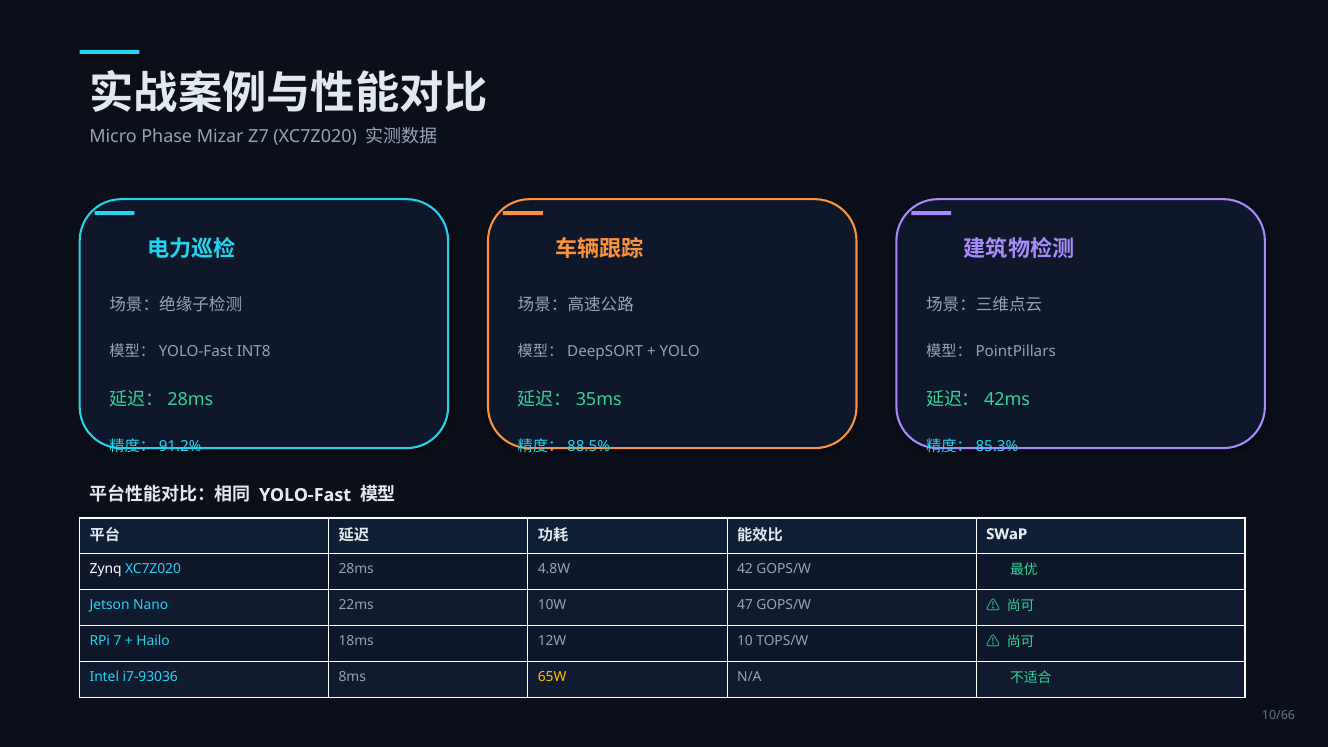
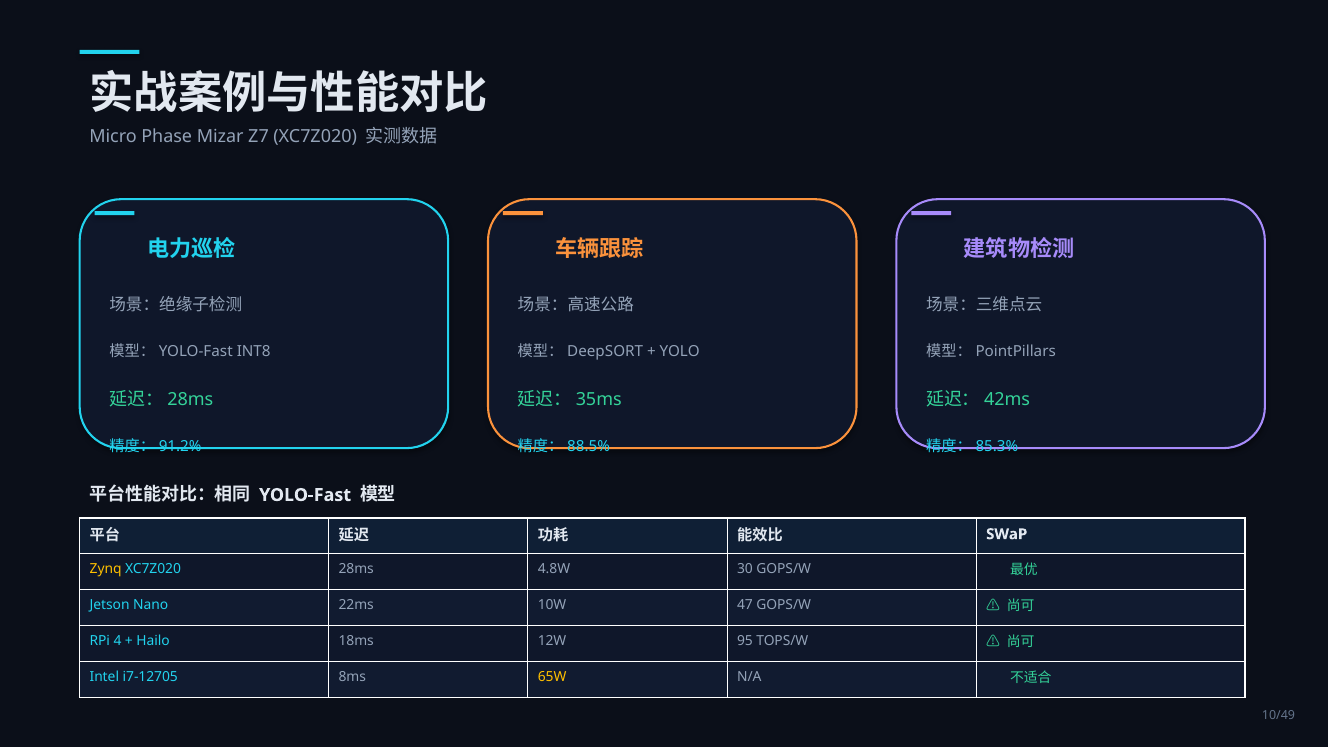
Zynq colour: white -> yellow
42: 42 -> 30
7: 7 -> 4
10: 10 -> 95
i7-93036: i7-93036 -> i7-12705
10/66: 10/66 -> 10/49
